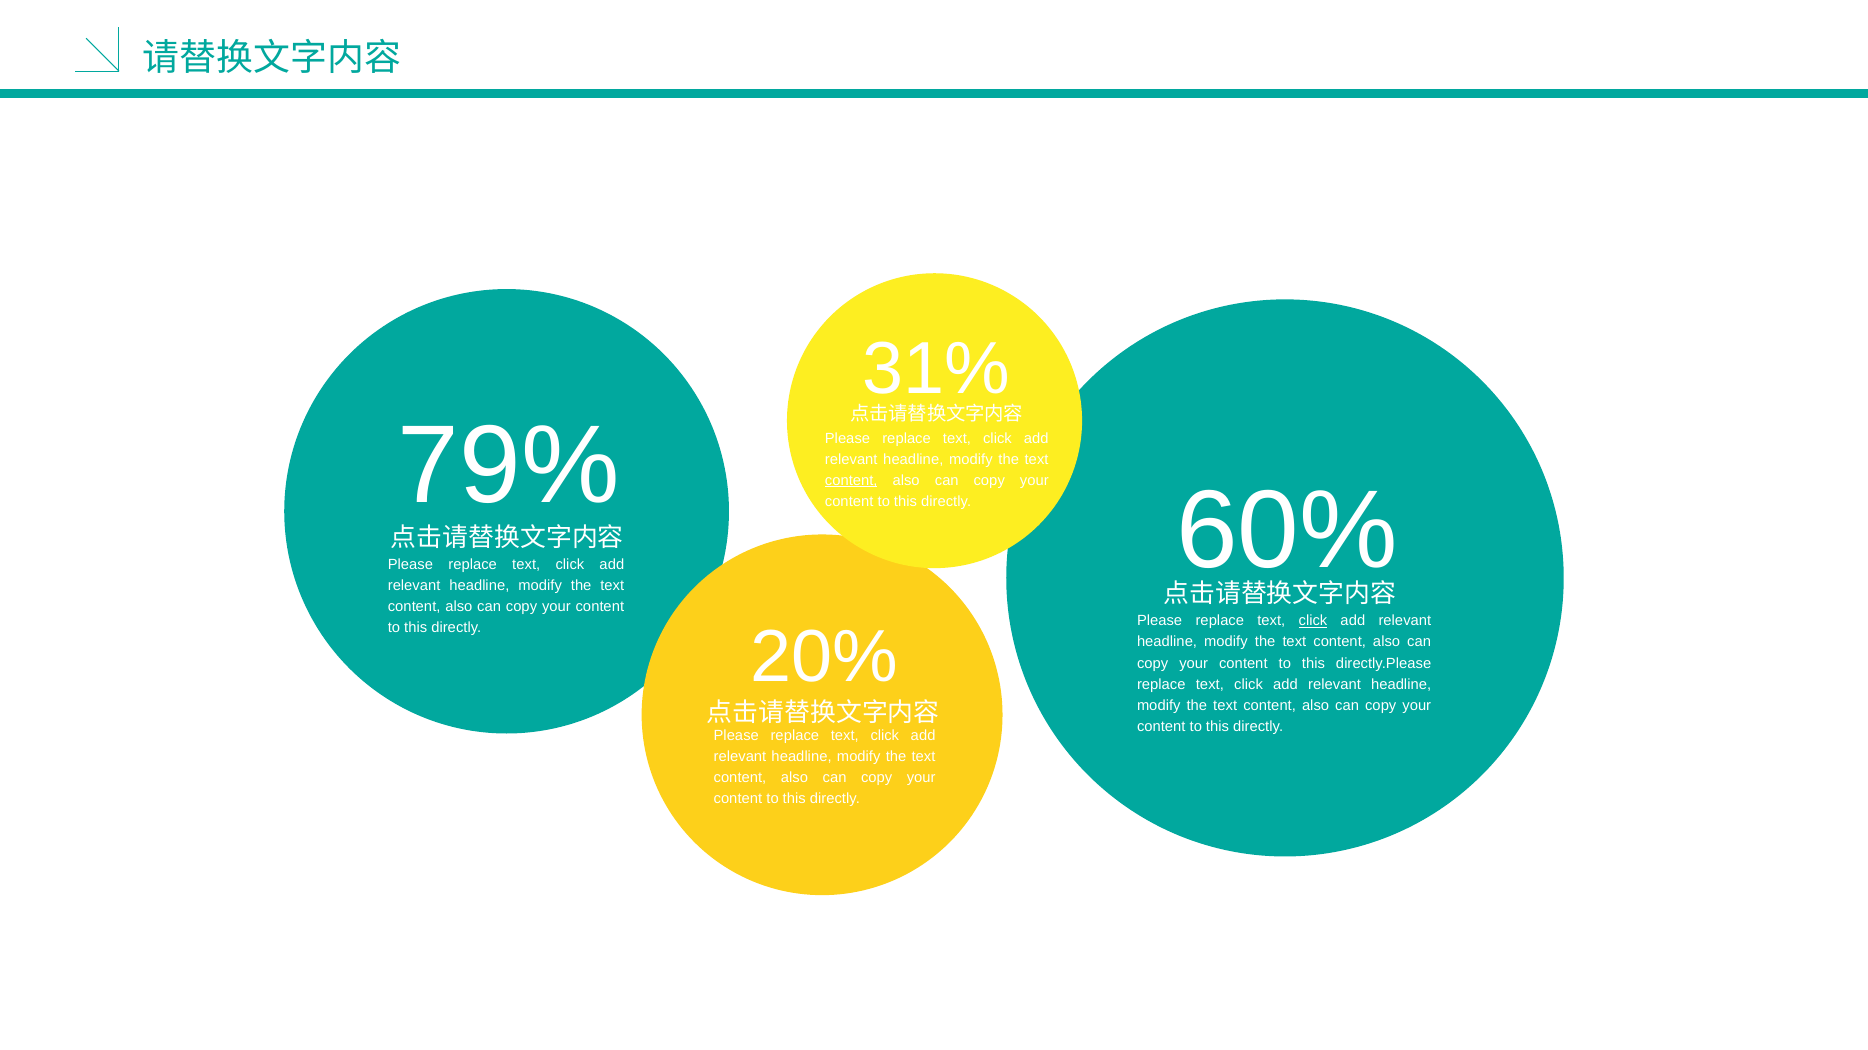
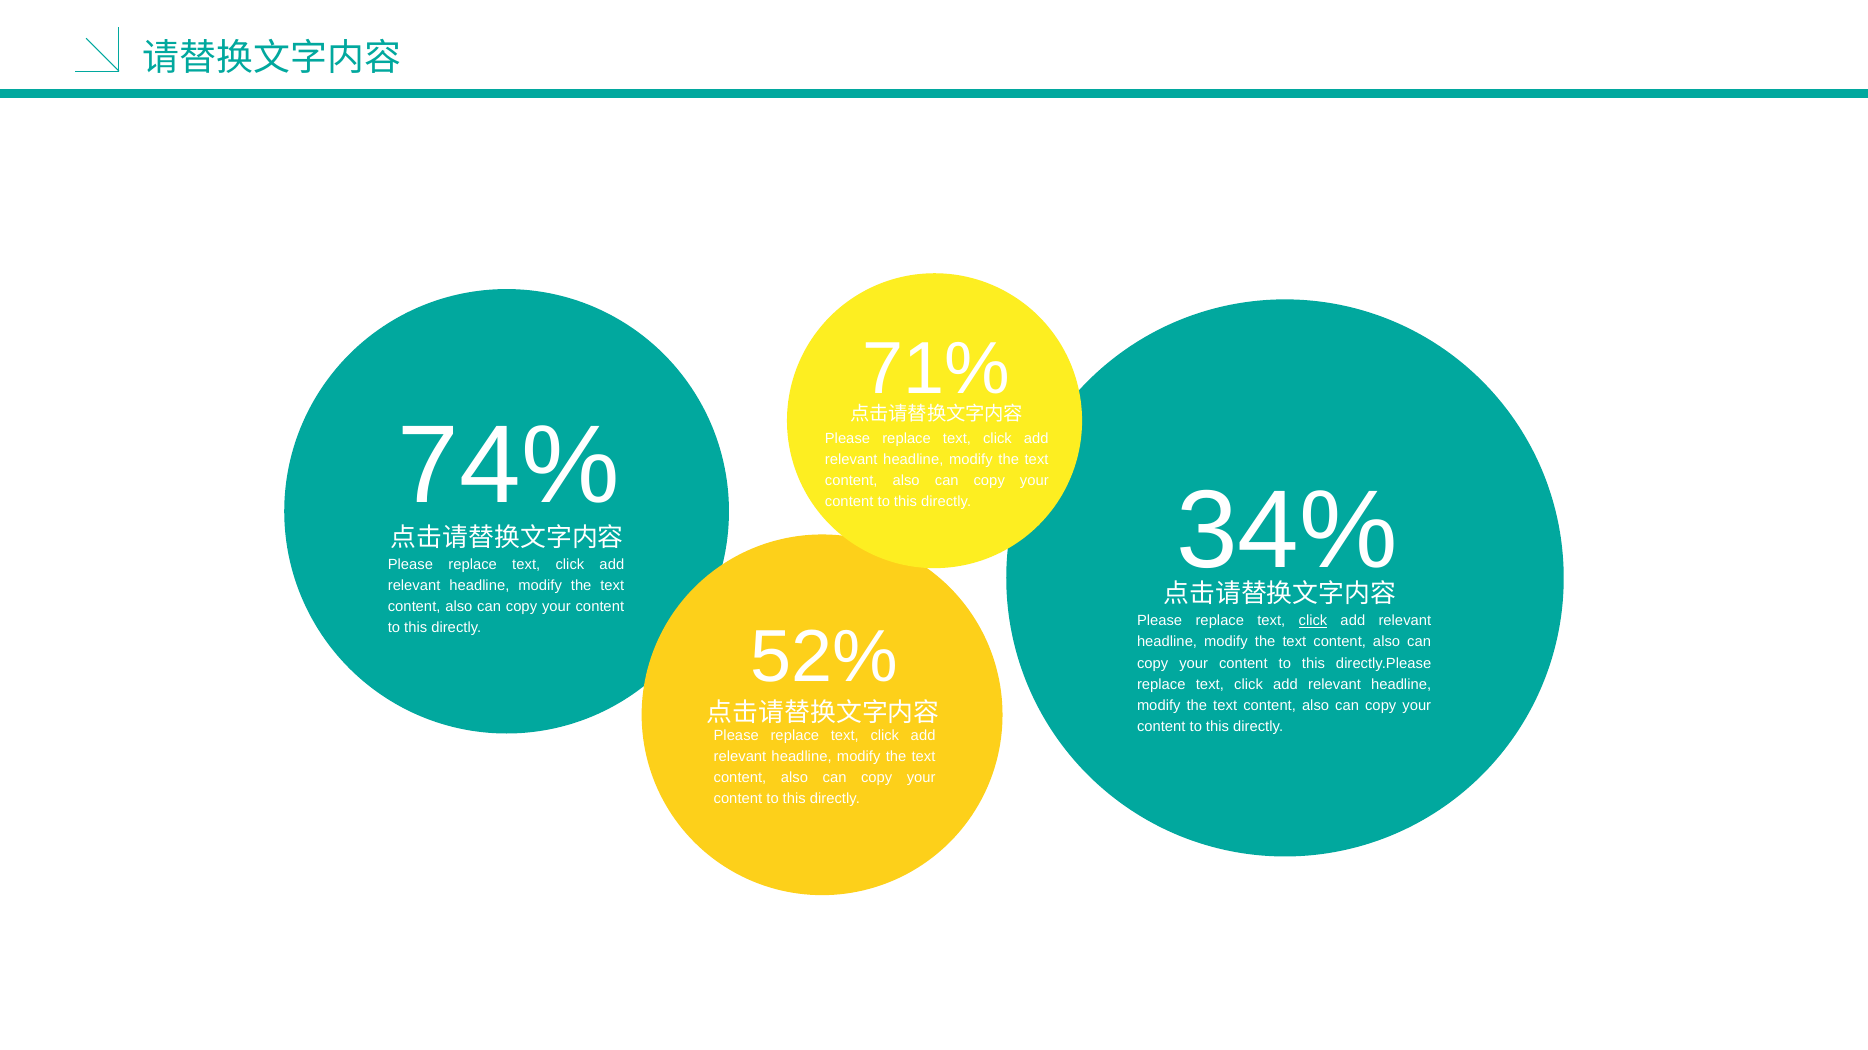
31%: 31% -> 71%
79%: 79% -> 74%
content at (851, 481) underline: present -> none
60%: 60% -> 34%
20%: 20% -> 52%
